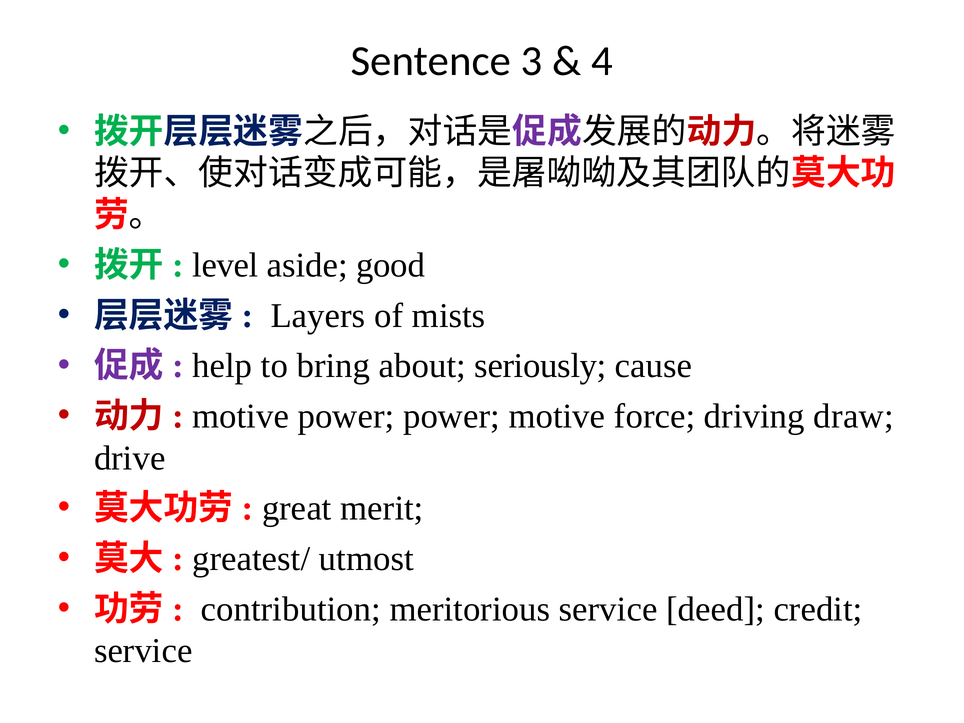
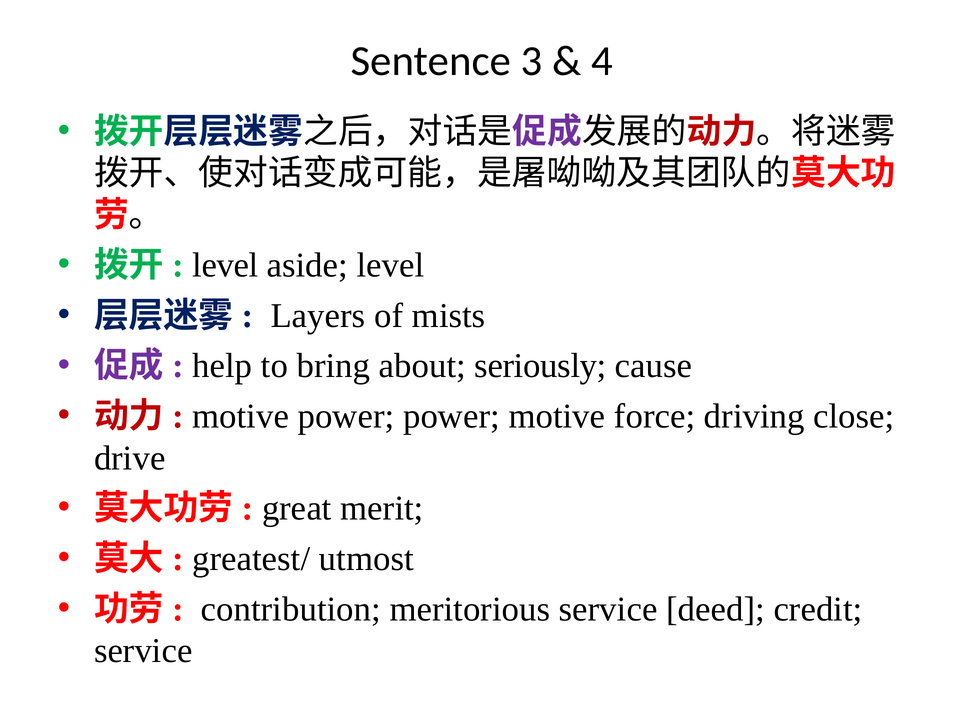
aside good: good -> level
draw: draw -> close
